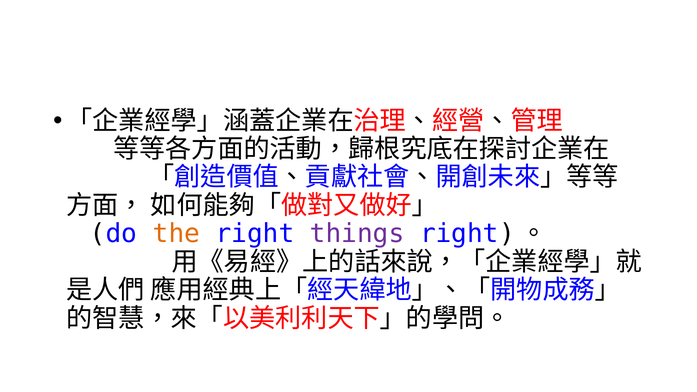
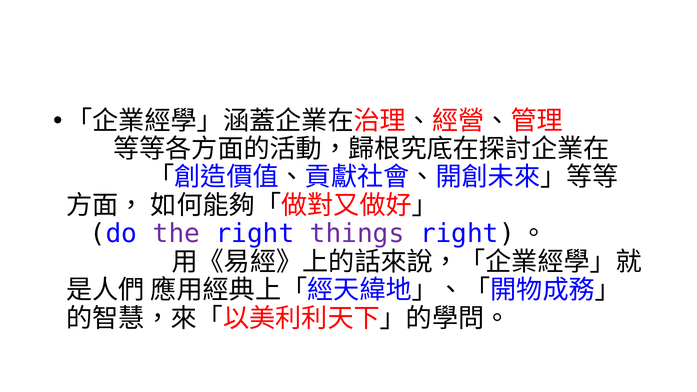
the colour: orange -> purple
